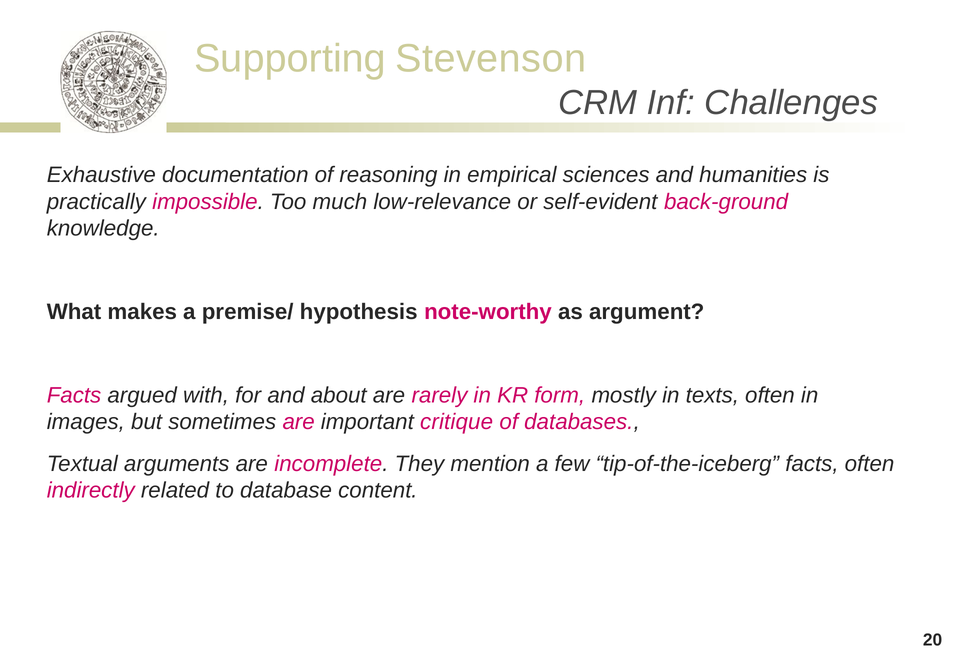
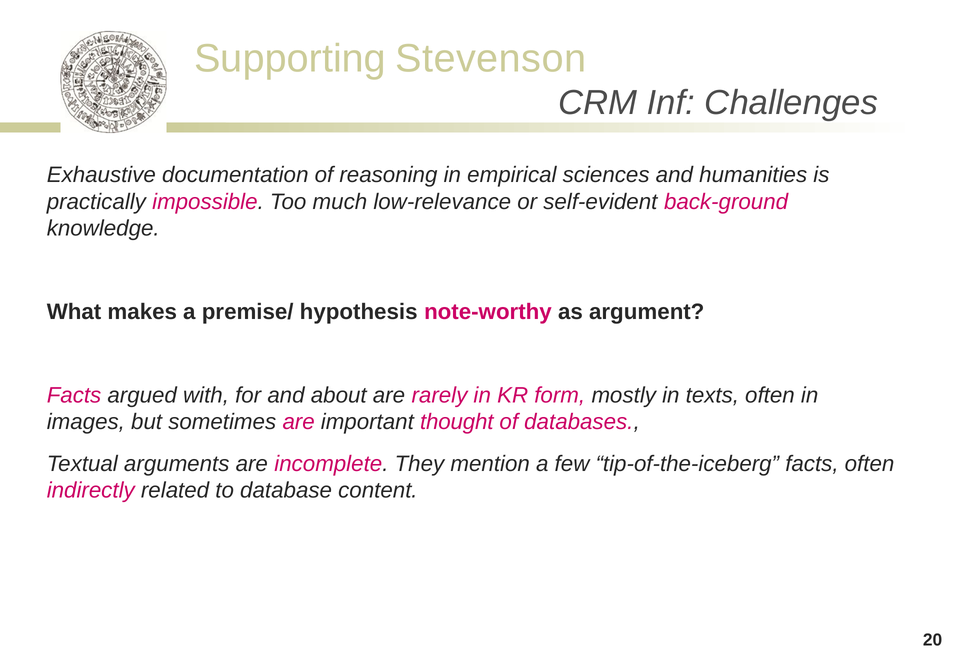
critique: critique -> thought
